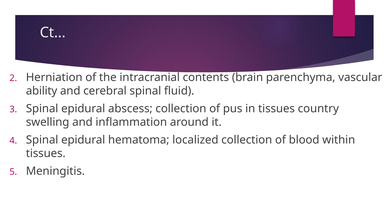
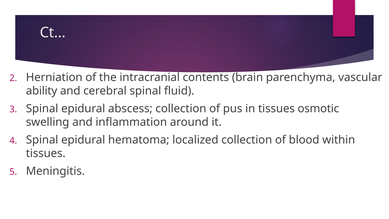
country: country -> osmotic
